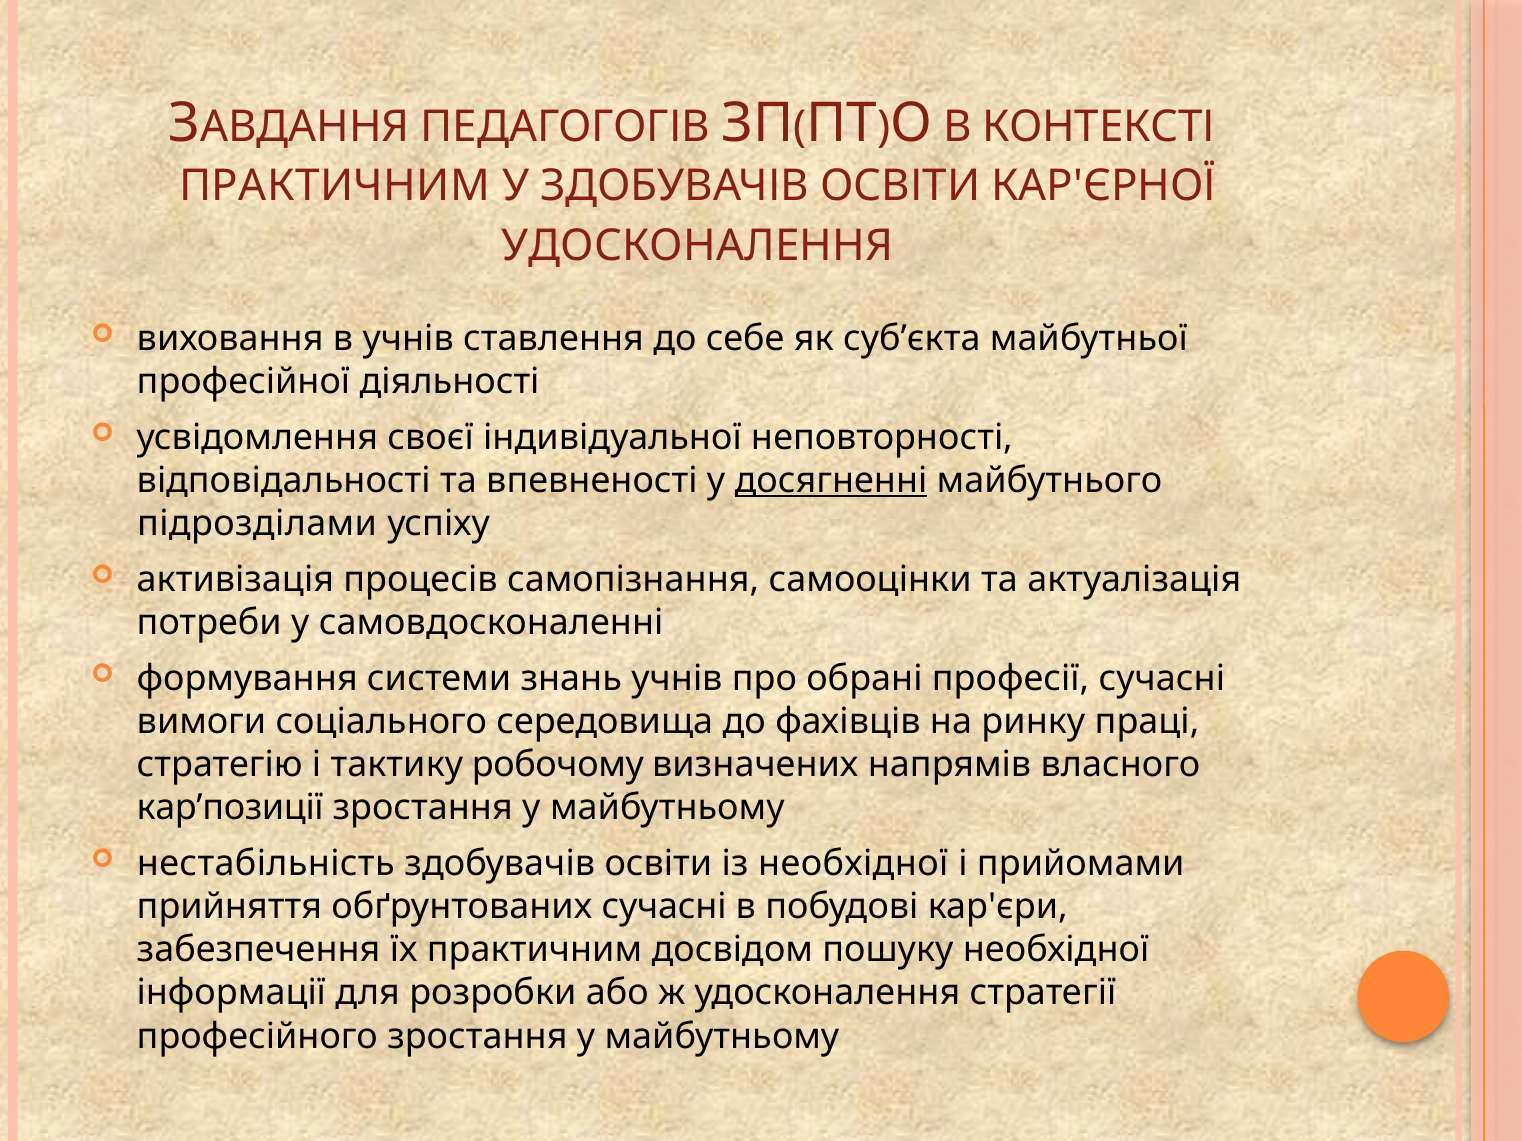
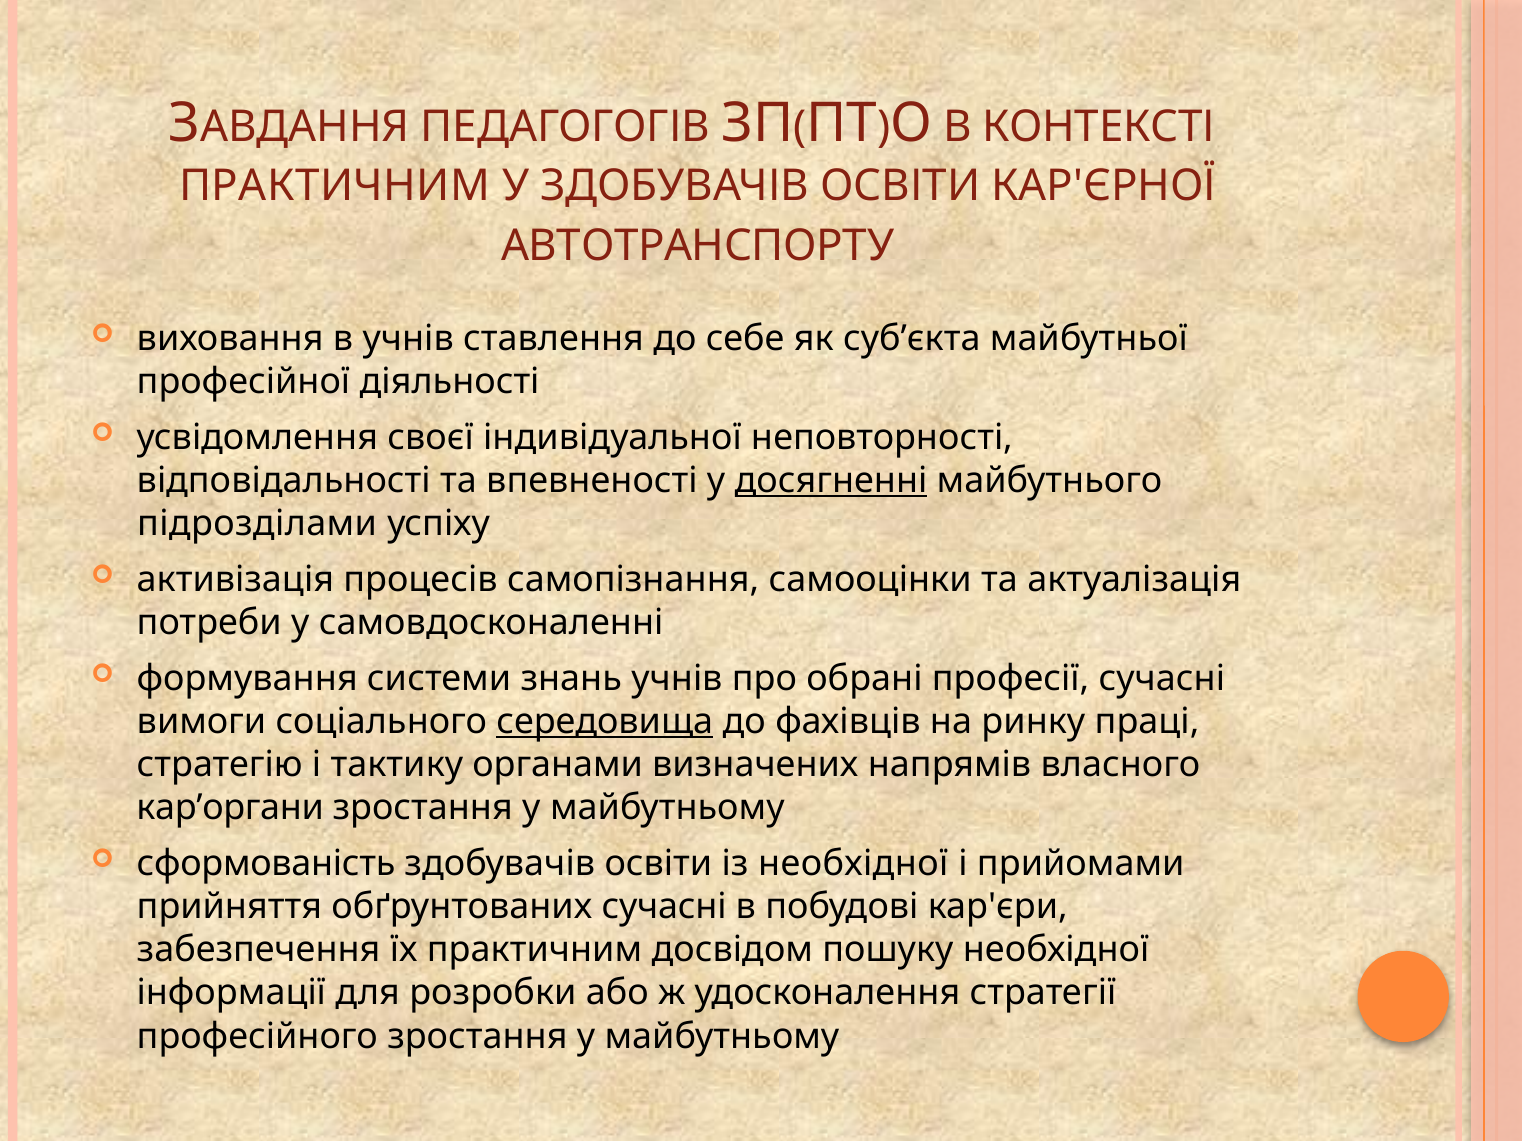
УДОСКОНАЛЕННЯ at (697, 246): УДОСКОНАЛЕННЯ -> АВТОТРАНСПОРТУ
середовища underline: none -> present
робочому: робочому -> органами
кар’позиції: кар’позиції -> кар’органи
нестабільність: нестабільність -> сформованість
